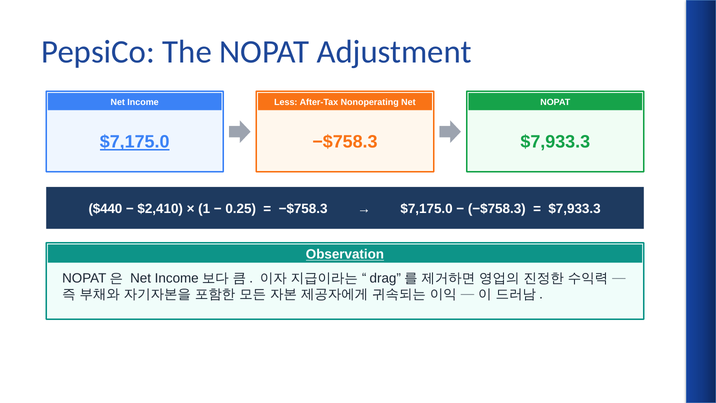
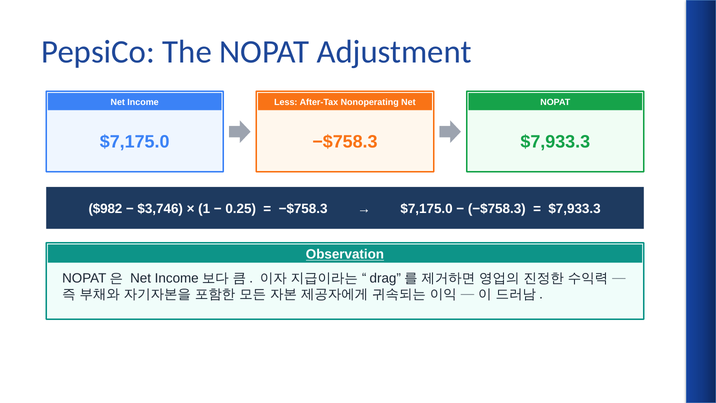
$7,175.0 at (135, 142) underline: present -> none
$440: $440 -> $982
$2,410: $2,410 -> $3,746
